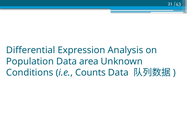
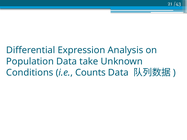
area: area -> take
